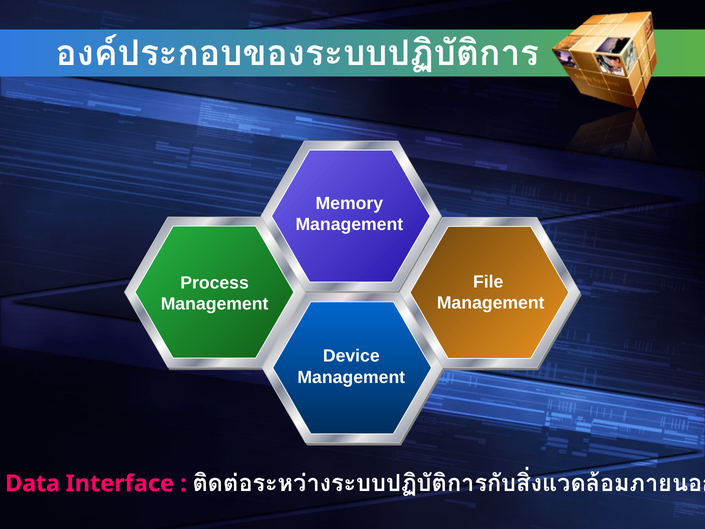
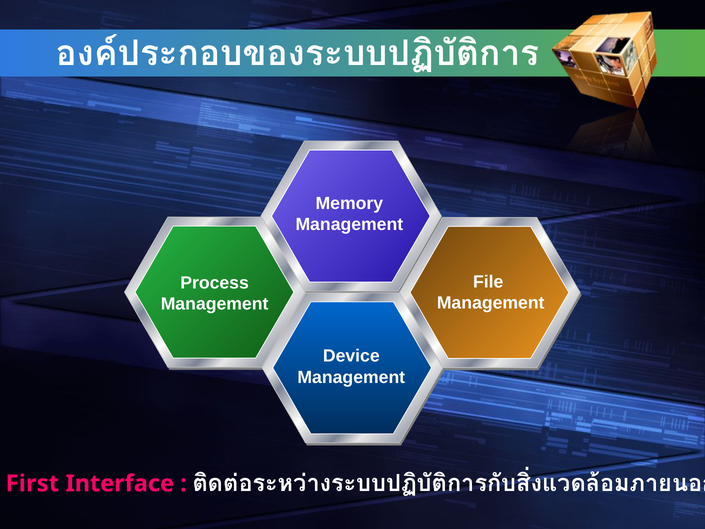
Data: Data -> First
